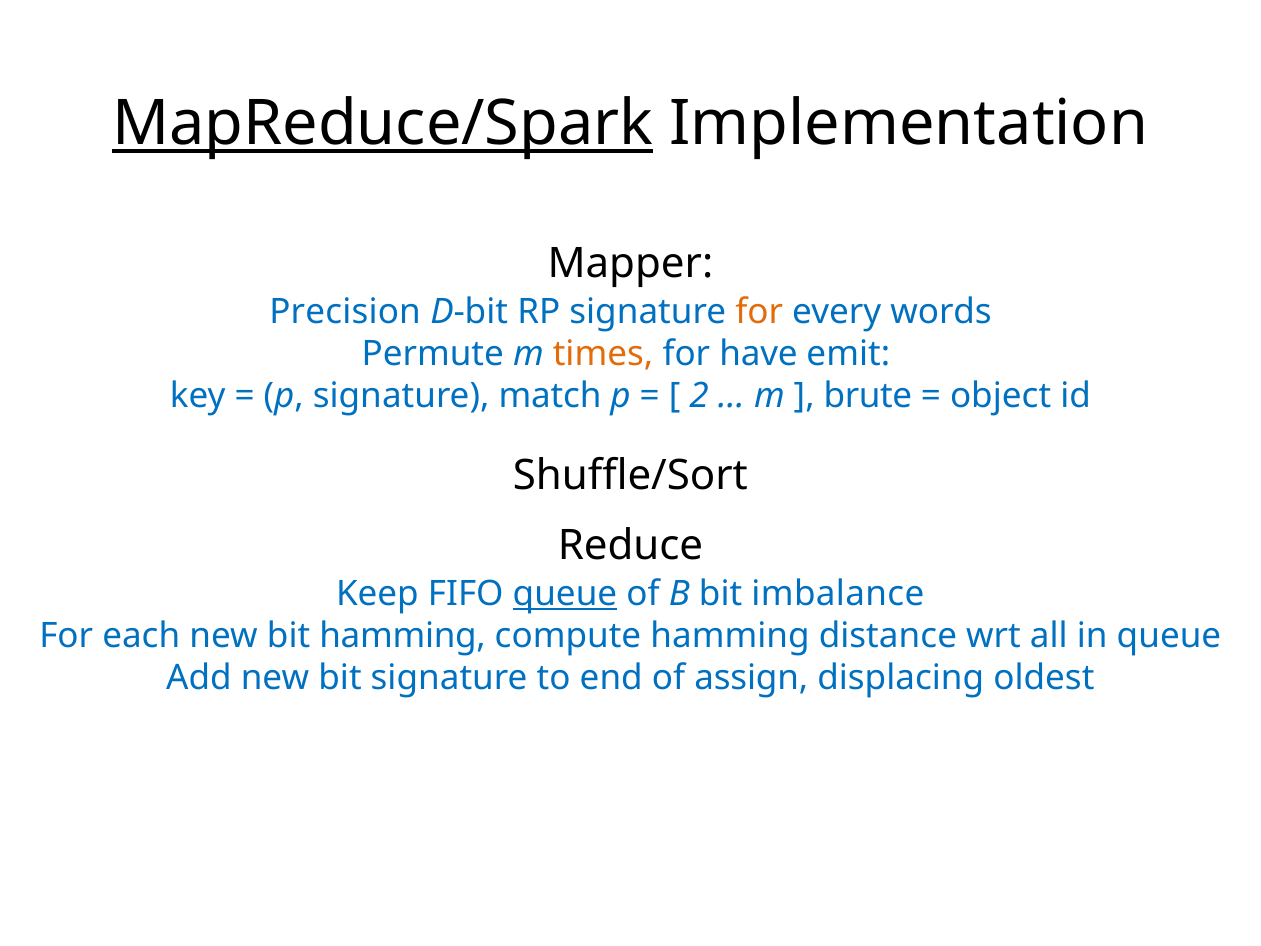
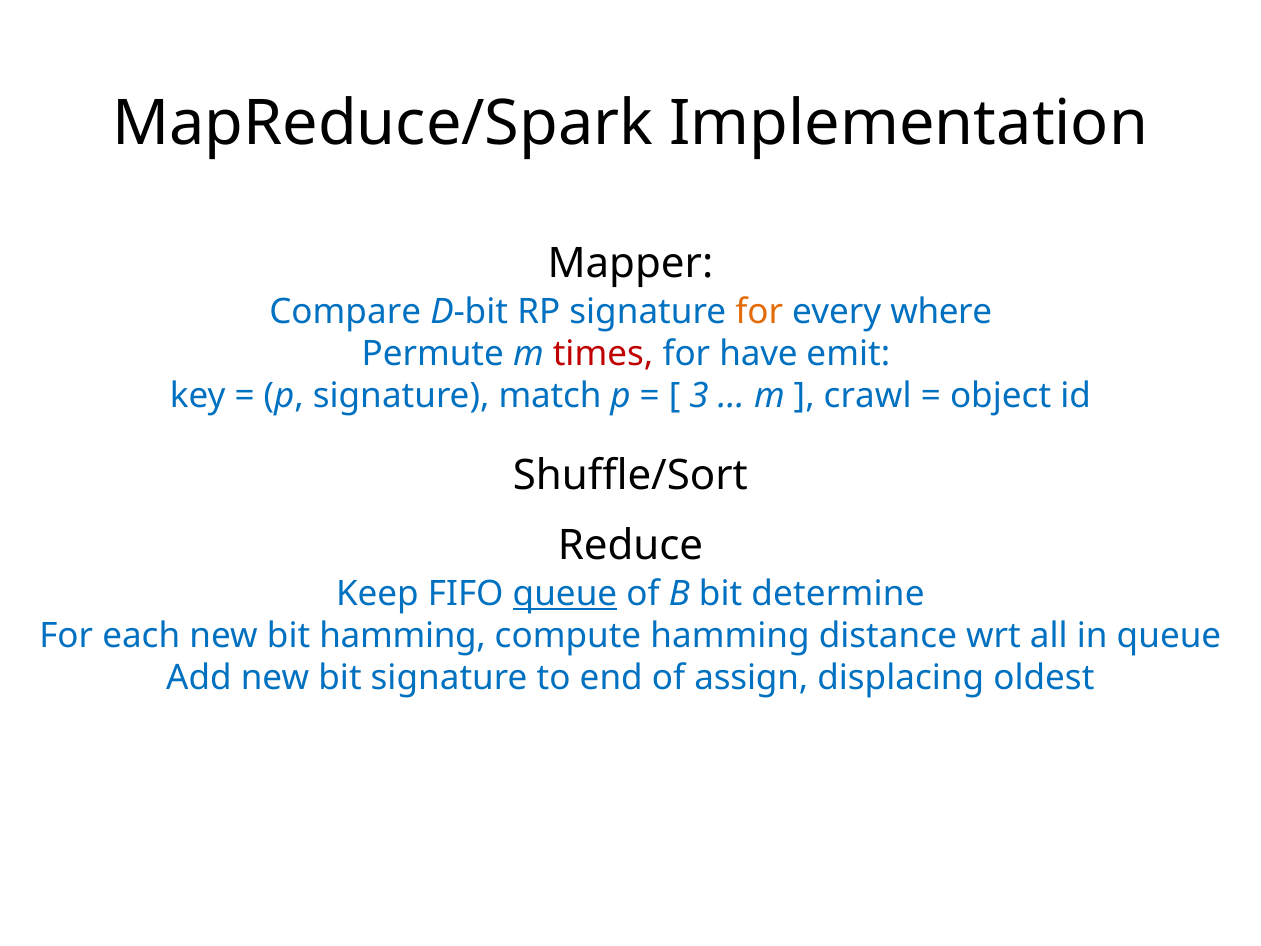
MapReduce/Spark underline: present -> none
Precision: Precision -> Compare
words: words -> where
times colour: orange -> red
2: 2 -> 3
brute: brute -> crawl
imbalance: imbalance -> determine
